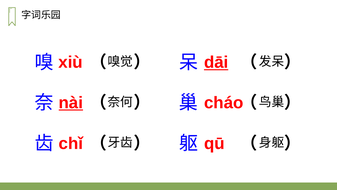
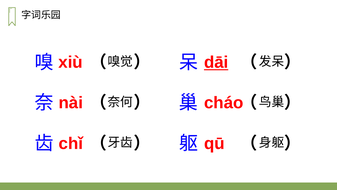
nài underline: present -> none
